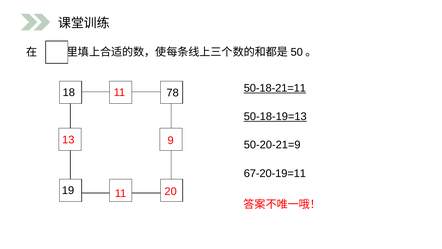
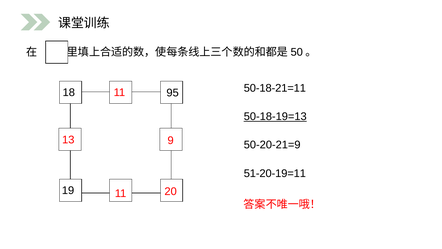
50-18-21=11 underline: present -> none
78: 78 -> 95
67-20-19=11: 67-20-19=11 -> 51-20-19=11
